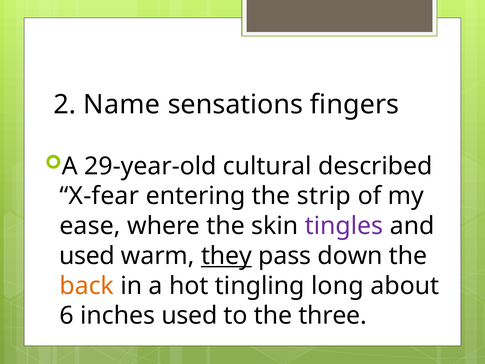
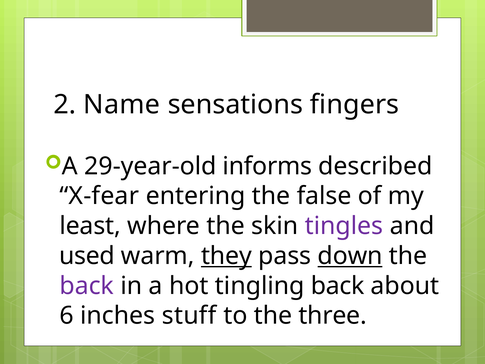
cultural: cultural -> informs
strip: strip -> false
ease: ease -> least
down underline: none -> present
back at (87, 286) colour: orange -> purple
tingling long: long -> back
inches used: used -> stuff
